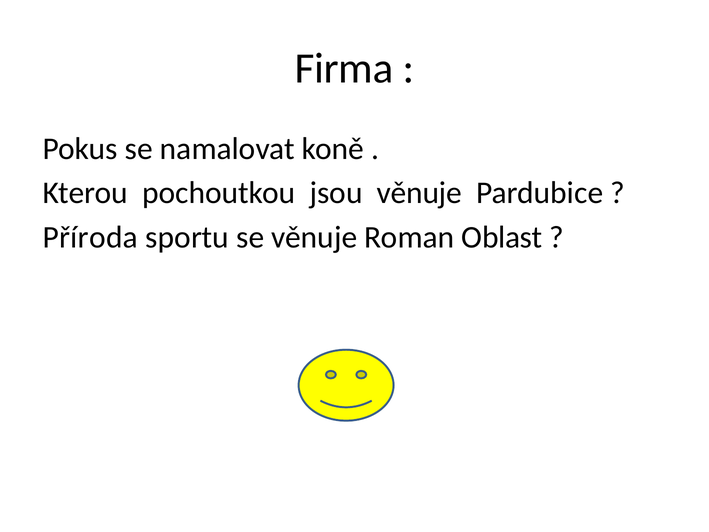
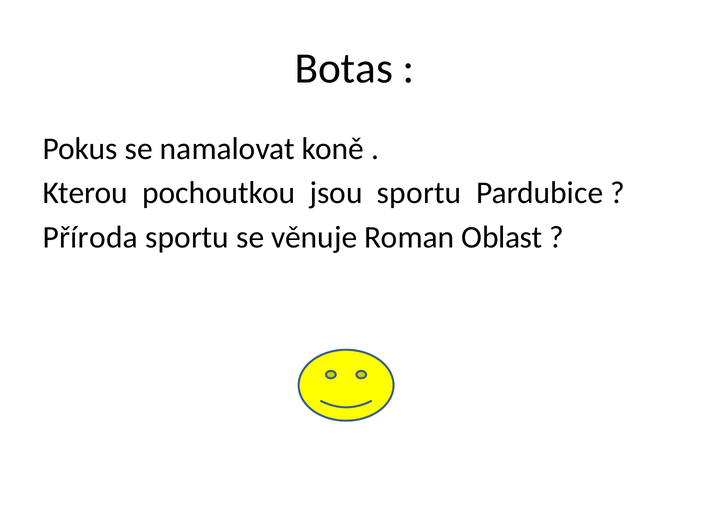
Firma: Firma -> Botas
jsou věnuje: věnuje -> sportu
